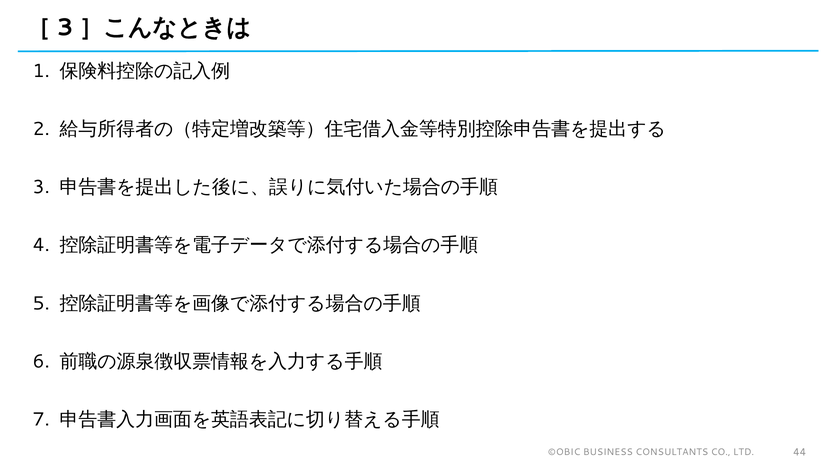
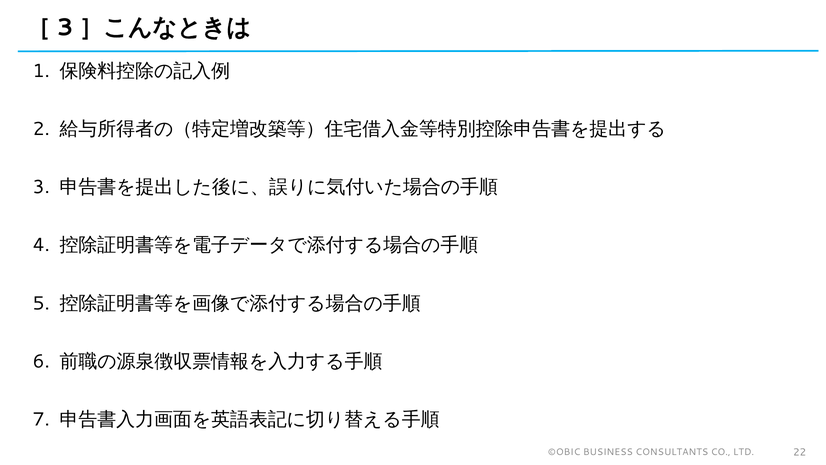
44: 44 -> 22
